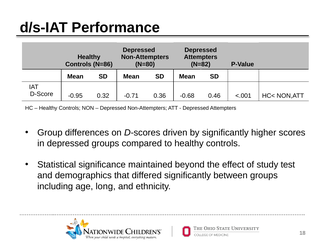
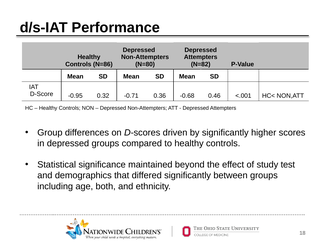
long: long -> both
